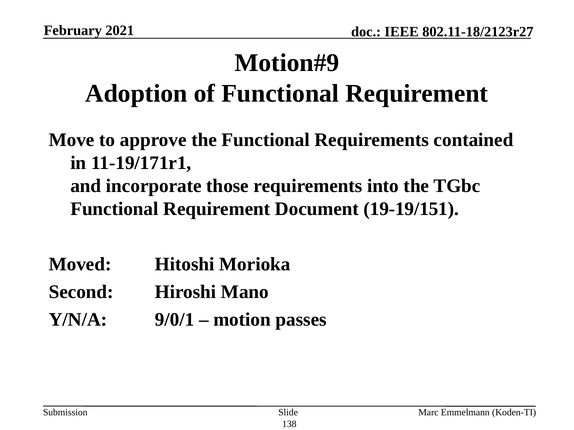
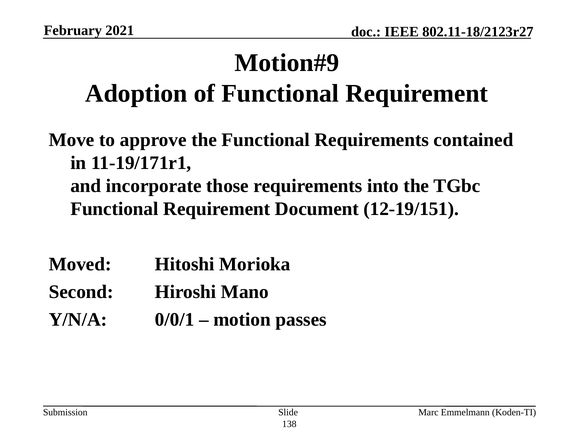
19-19/151: 19-19/151 -> 12-19/151
9/0/1: 9/0/1 -> 0/0/1
